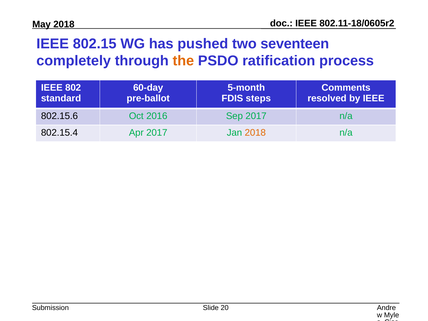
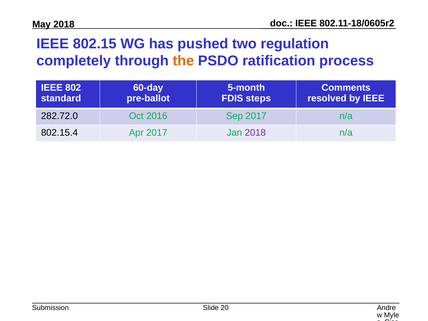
seventeen: seventeen -> regulation
802.15.6: 802.15.6 -> 282.72.0
2018 at (255, 133) colour: orange -> purple
